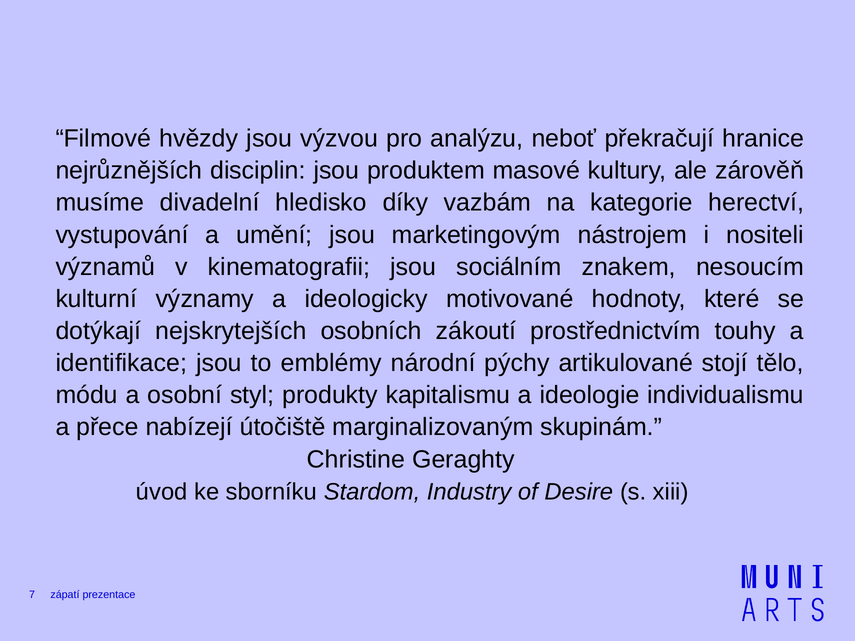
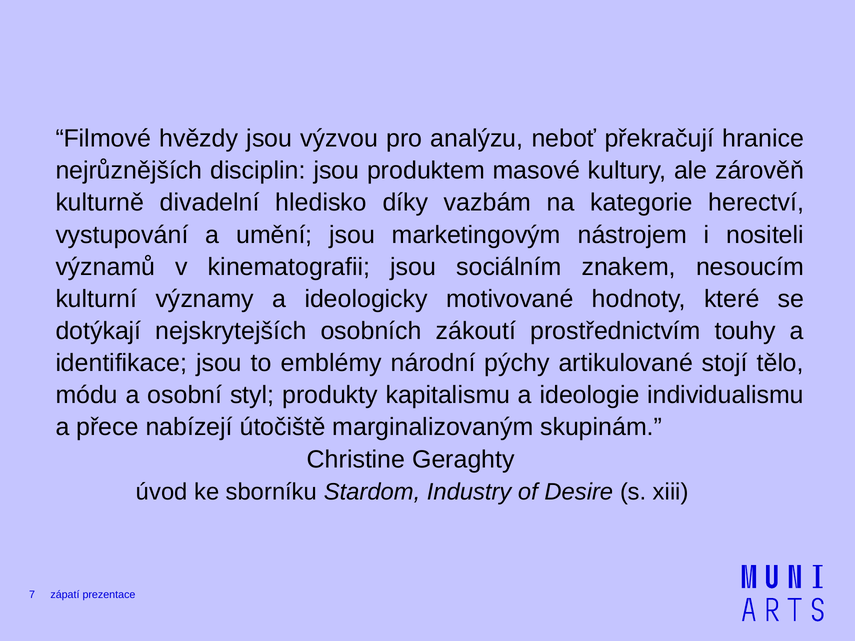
musíme: musíme -> kulturně
